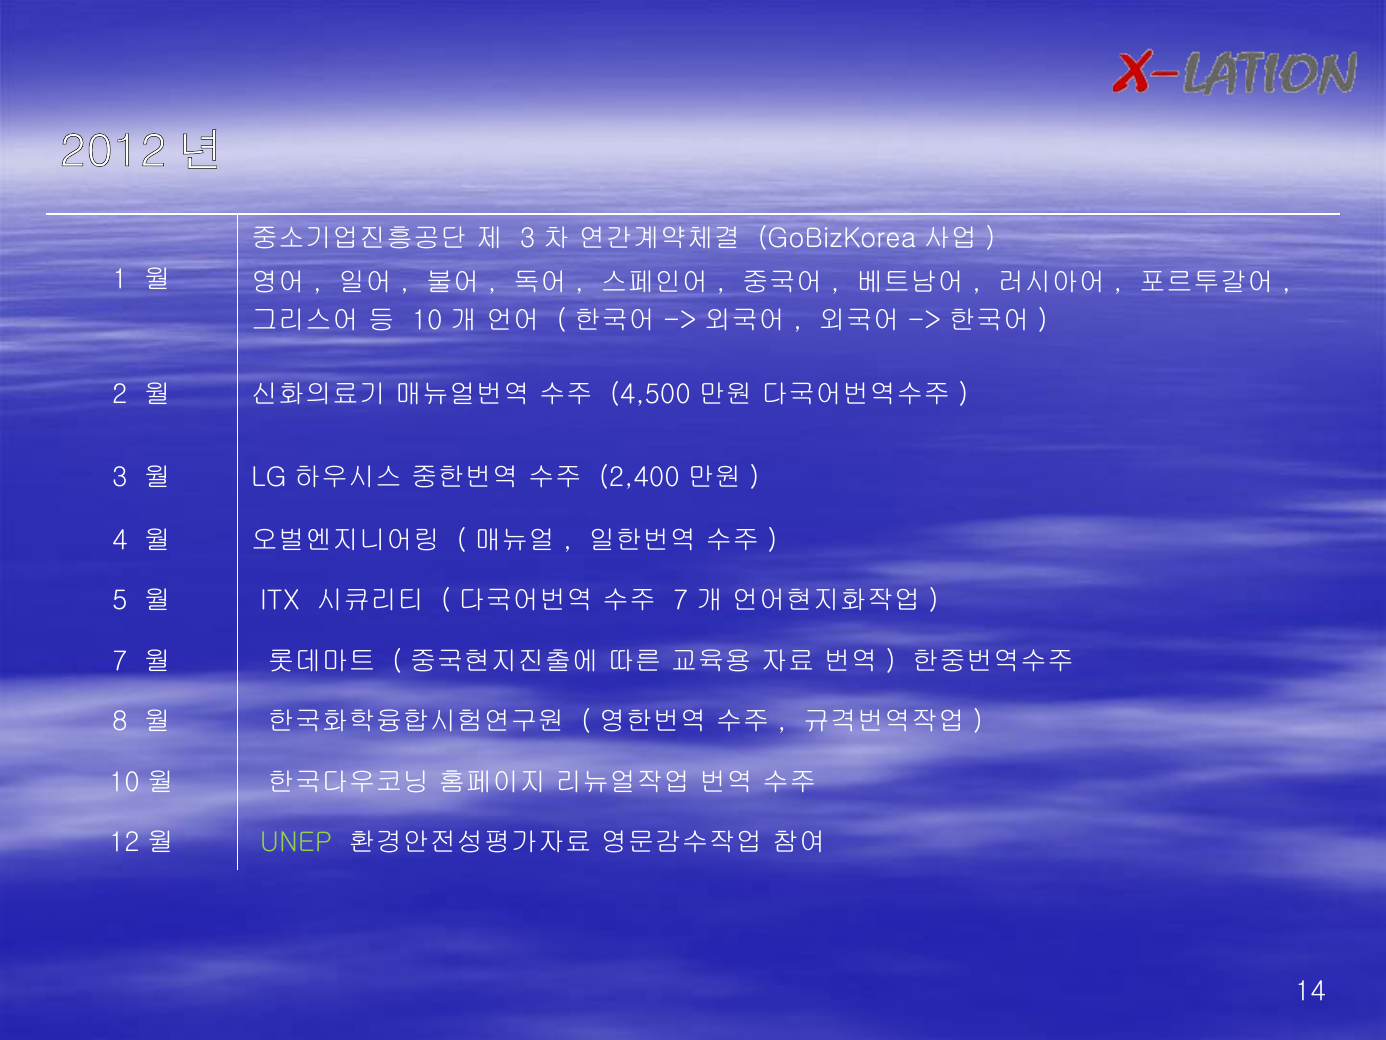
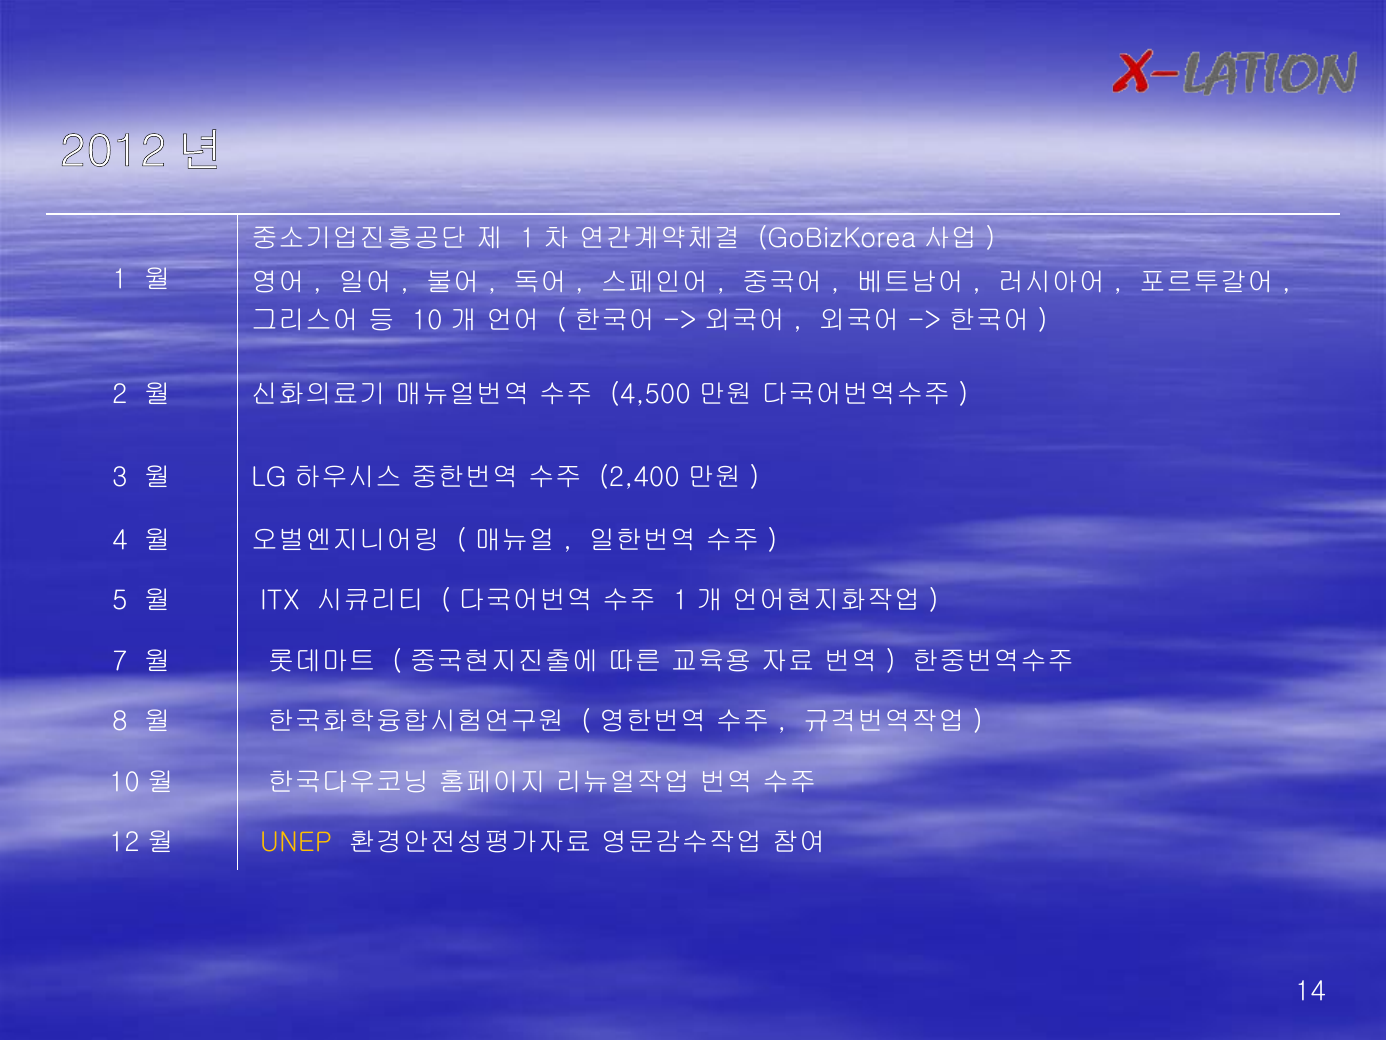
3 at (528, 239): 3 -> 1
7 at (681, 601): 7 -> 1
UNEP colour: light green -> yellow
